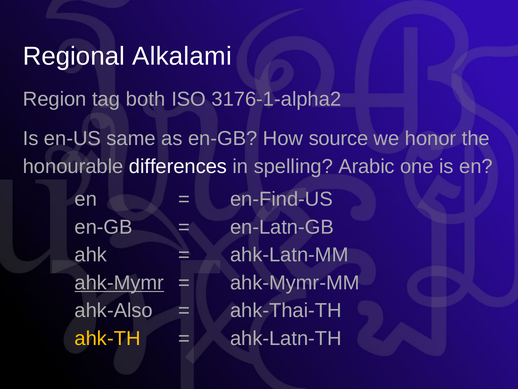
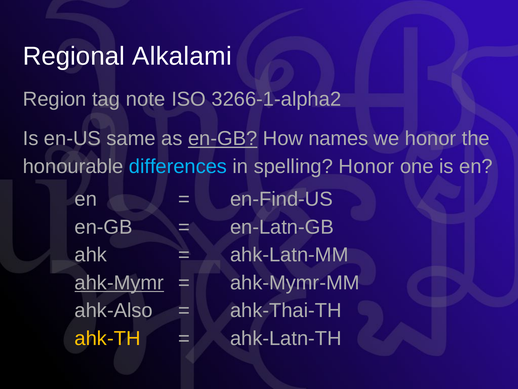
both: both -> note
3176-1-alpha2: 3176-1-alpha2 -> 3266-1-alpha2
en-GB at (223, 138) underline: none -> present
source: source -> names
differences colour: white -> light blue
spelling Arabic: Arabic -> Honor
